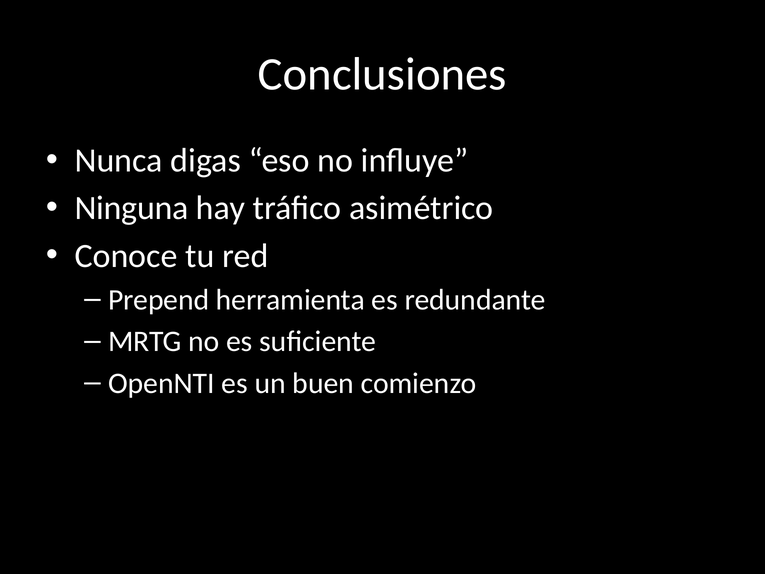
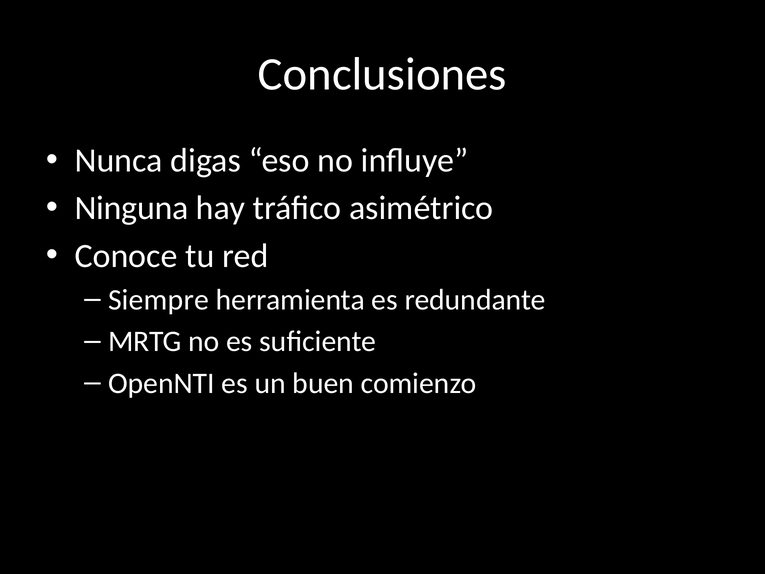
Prepend: Prepend -> Siempre
